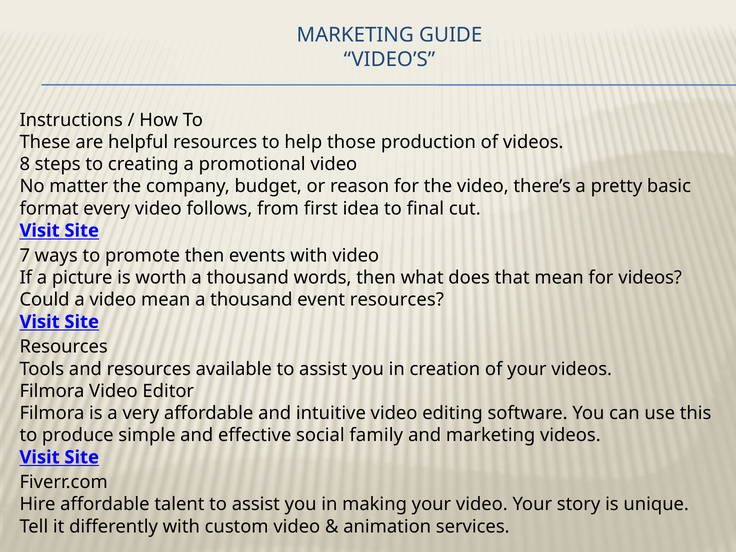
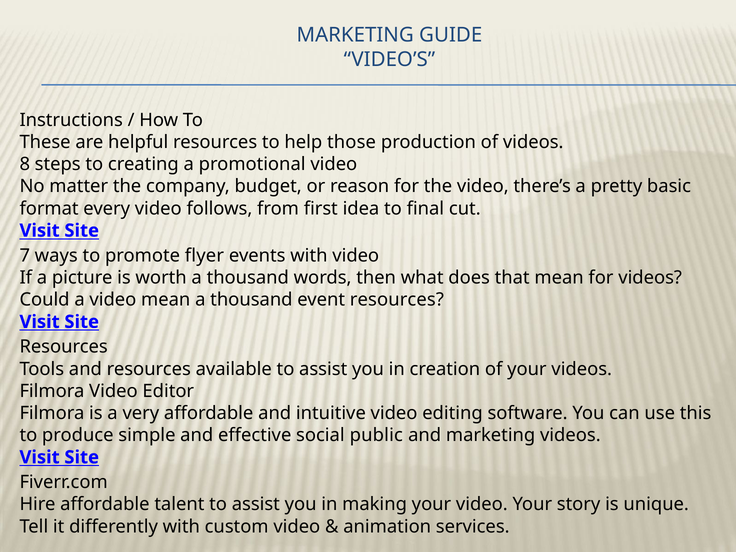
promote then: then -> flyer
family: family -> public
